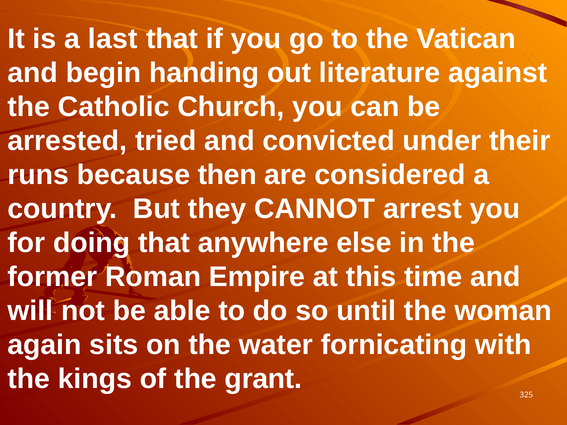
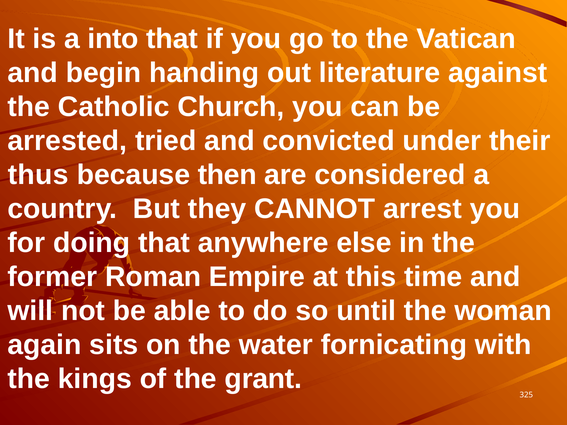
last: last -> into
runs: runs -> thus
